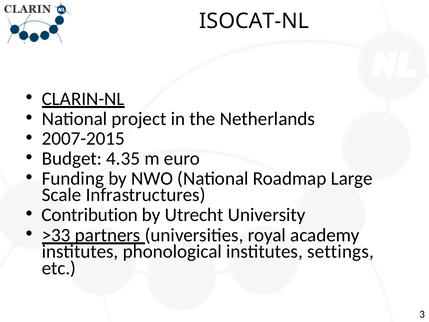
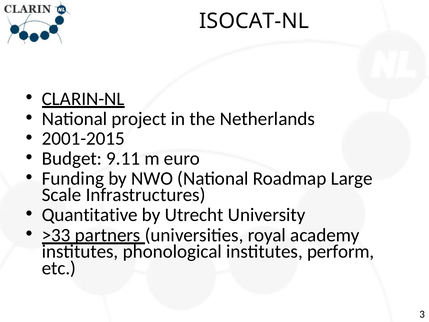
2007-2015: 2007-2015 -> 2001-2015
4.35: 4.35 -> 9.11
Contribution: Contribution -> Quantitative
settings: settings -> perform
